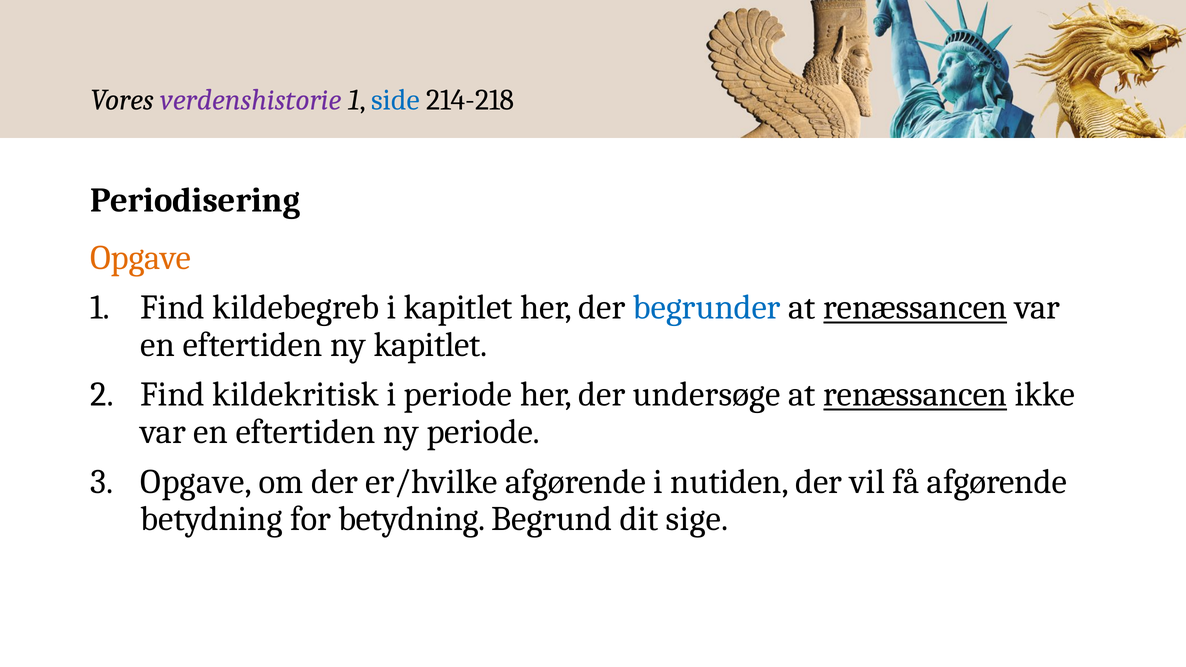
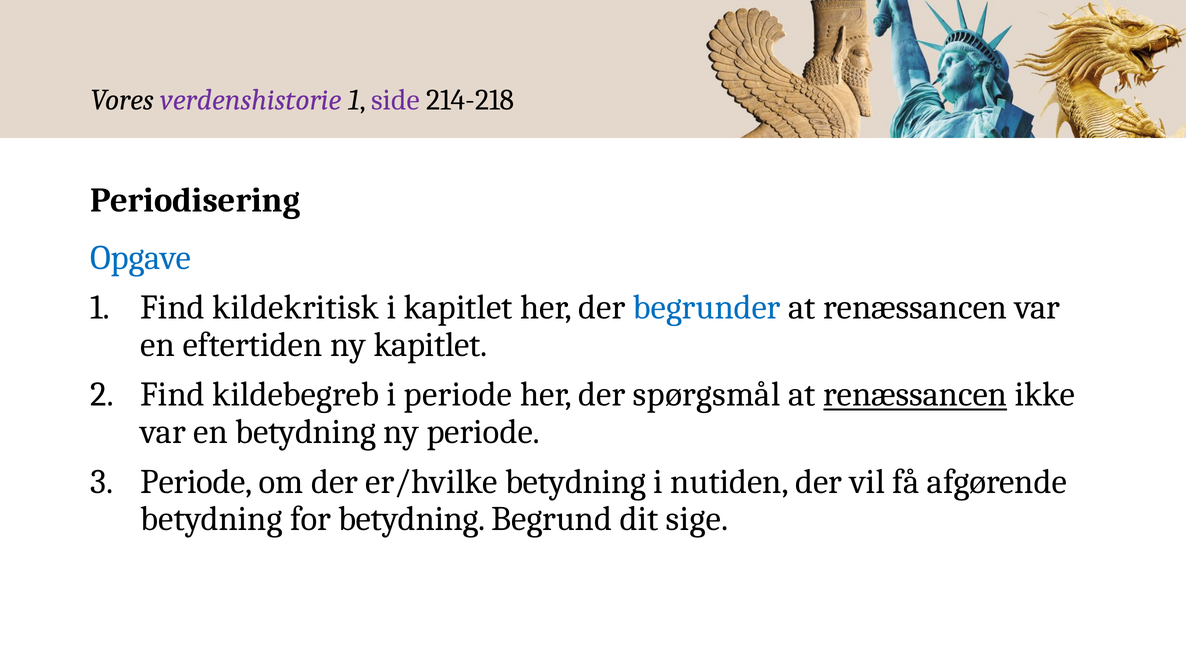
side colour: blue -> purple
Opgave at (141, 258) colour: orange -> blue
kildebegreb: kildebegreb -> kildekritisk
renæssancen at (915, 308) underline: present -> none
kildekritisk: kildekritisk -> kildebegreb
undersøge: undersøge -> spørgsmål
eftertiden at (305, 432): eftertiden -> betydning
Opgave at (196, 482): Opgave -> Periode
er/hvilke afgørende: afgørende -> betydning
